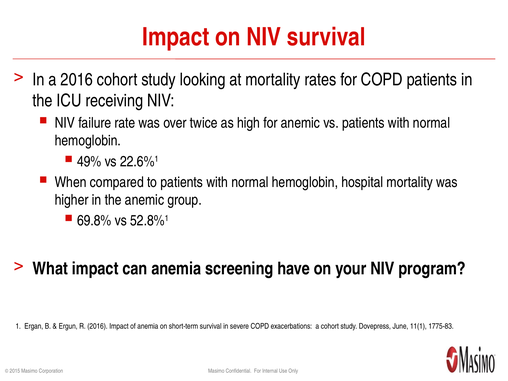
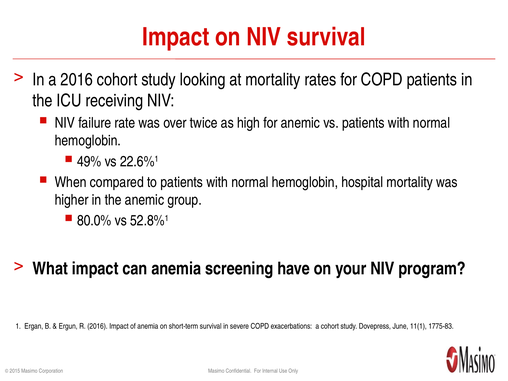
69.8%: 69.8% -> 80.0%
